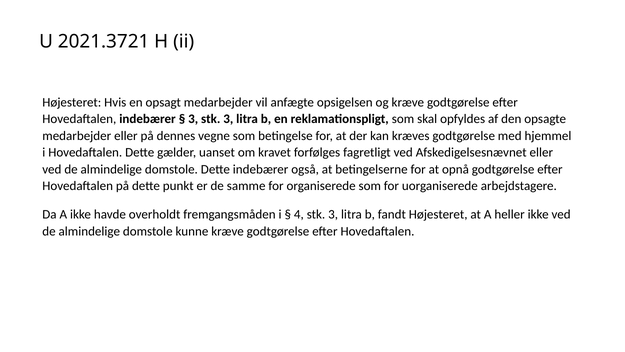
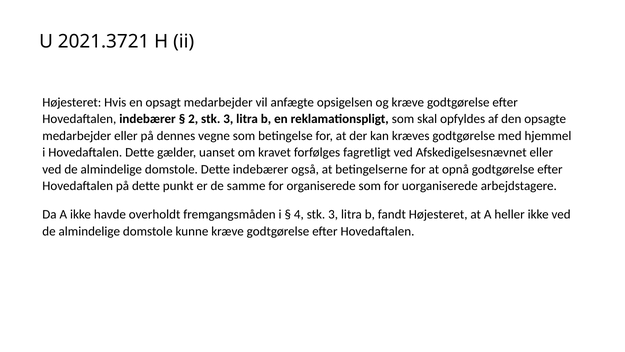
3 at (193, 119): 3 -> 2
